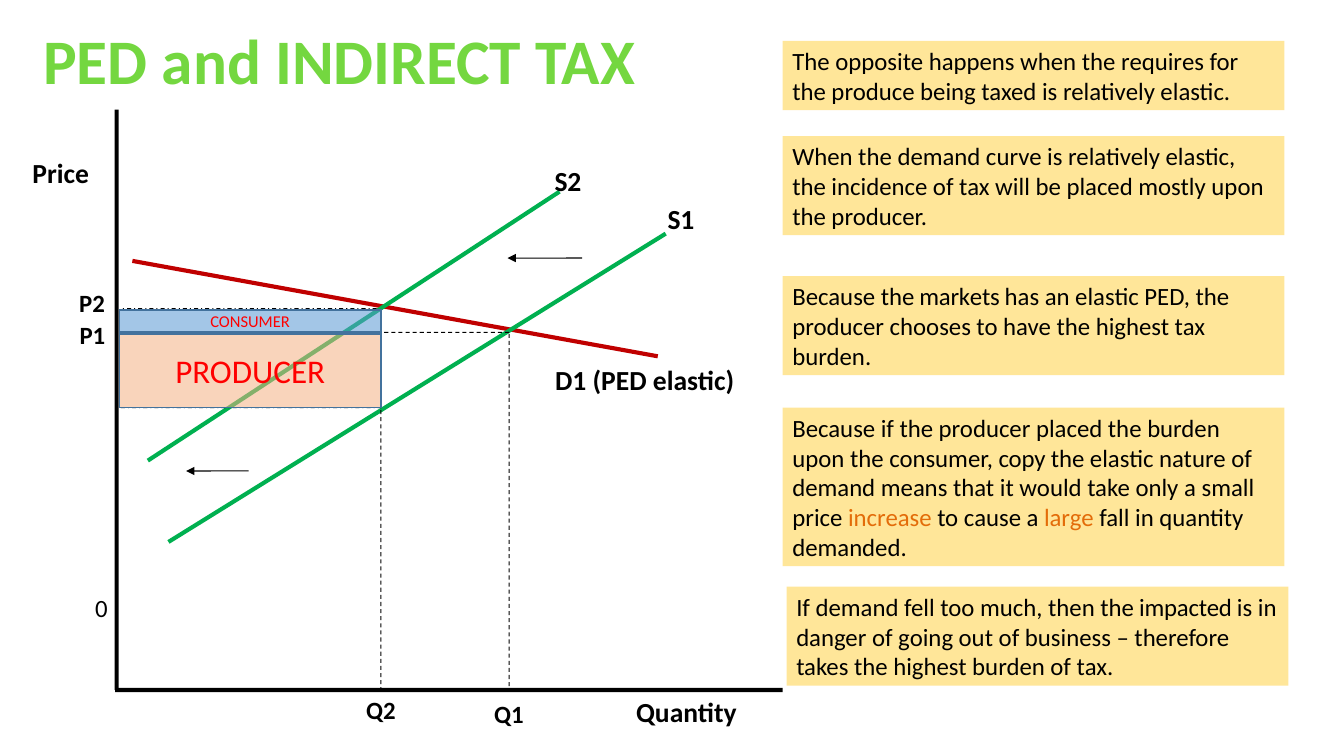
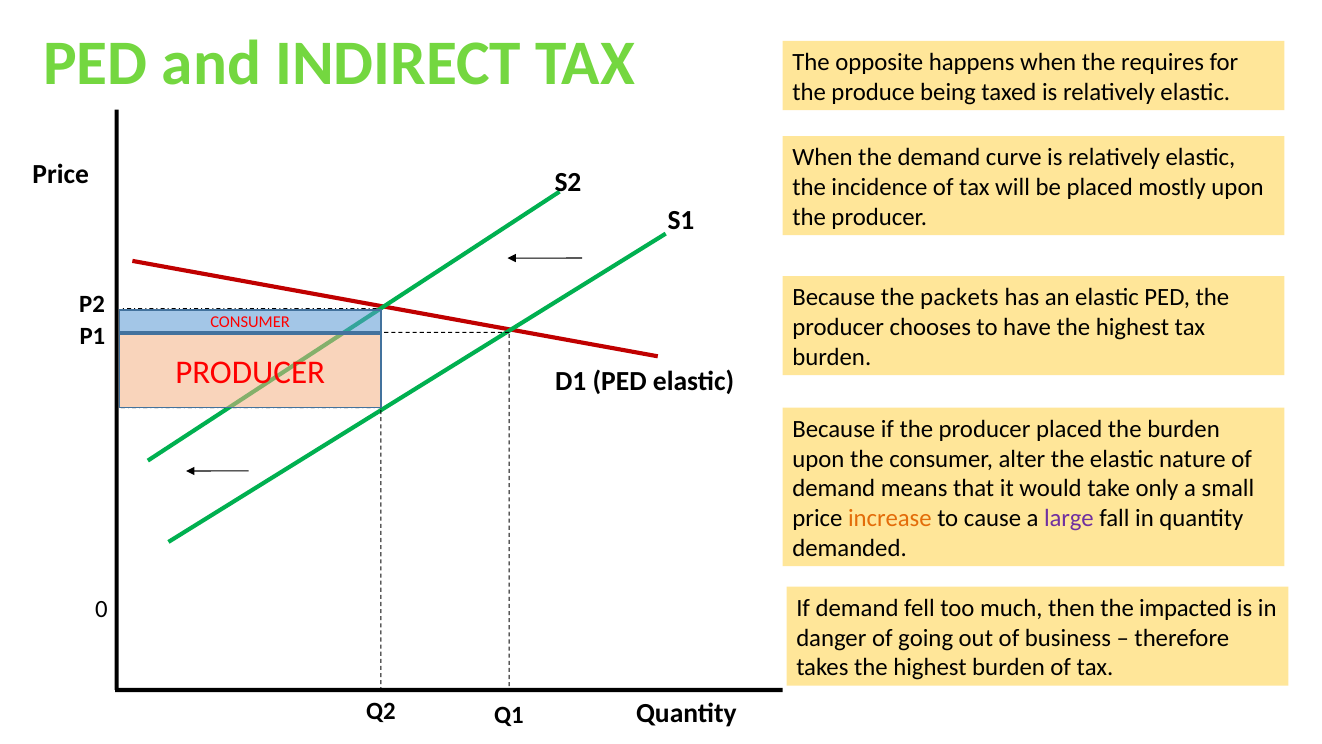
markets: markets -> packets
copy: copy -> alter
large colour: orange -> purple
